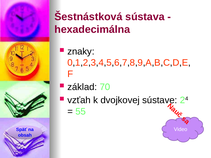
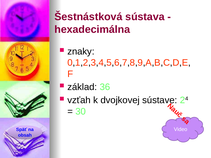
70: 70 -> 36
55: 55 -> 30
